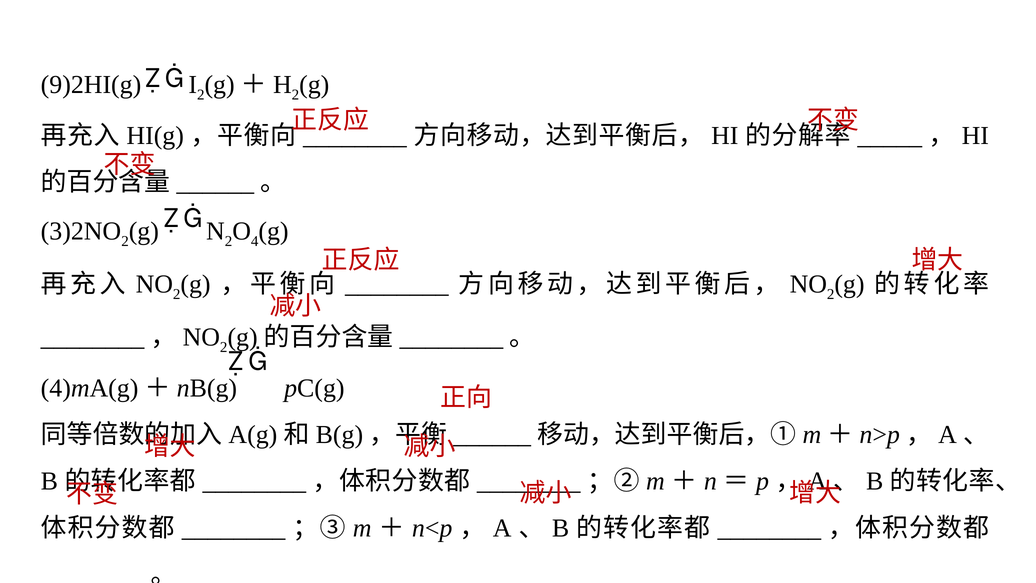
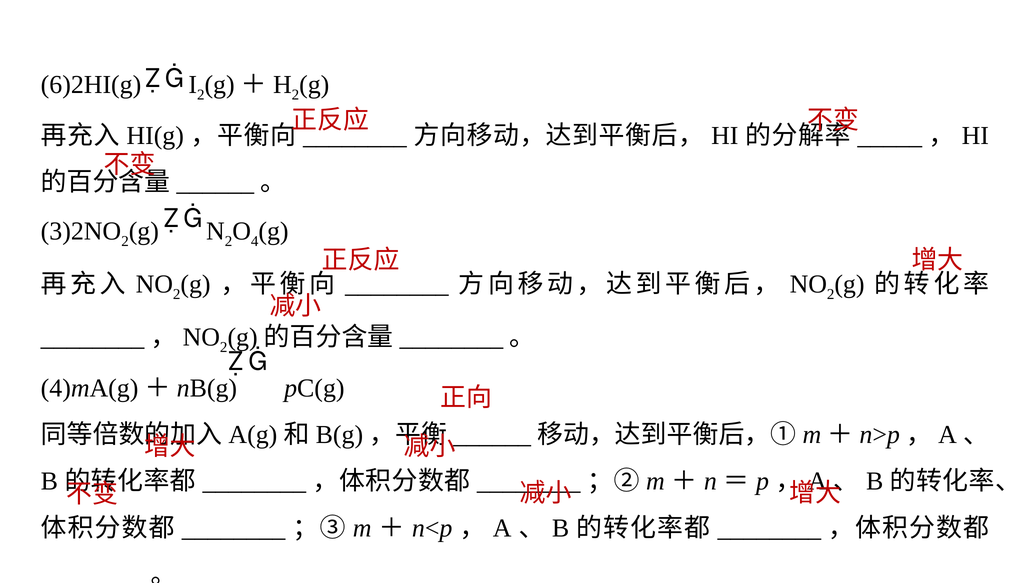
9)2HI(g: 9)2HI(g -> 6)2HI(g
